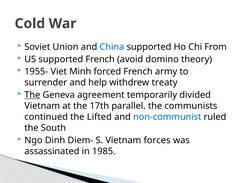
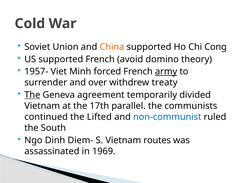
China colour: blue -> orange
From: From -> Cong
1955-: 1955- -> 1957-
army underline: none -> present
help: help -> over
forces: forces -> routes
1985: 1985 -> 1969
